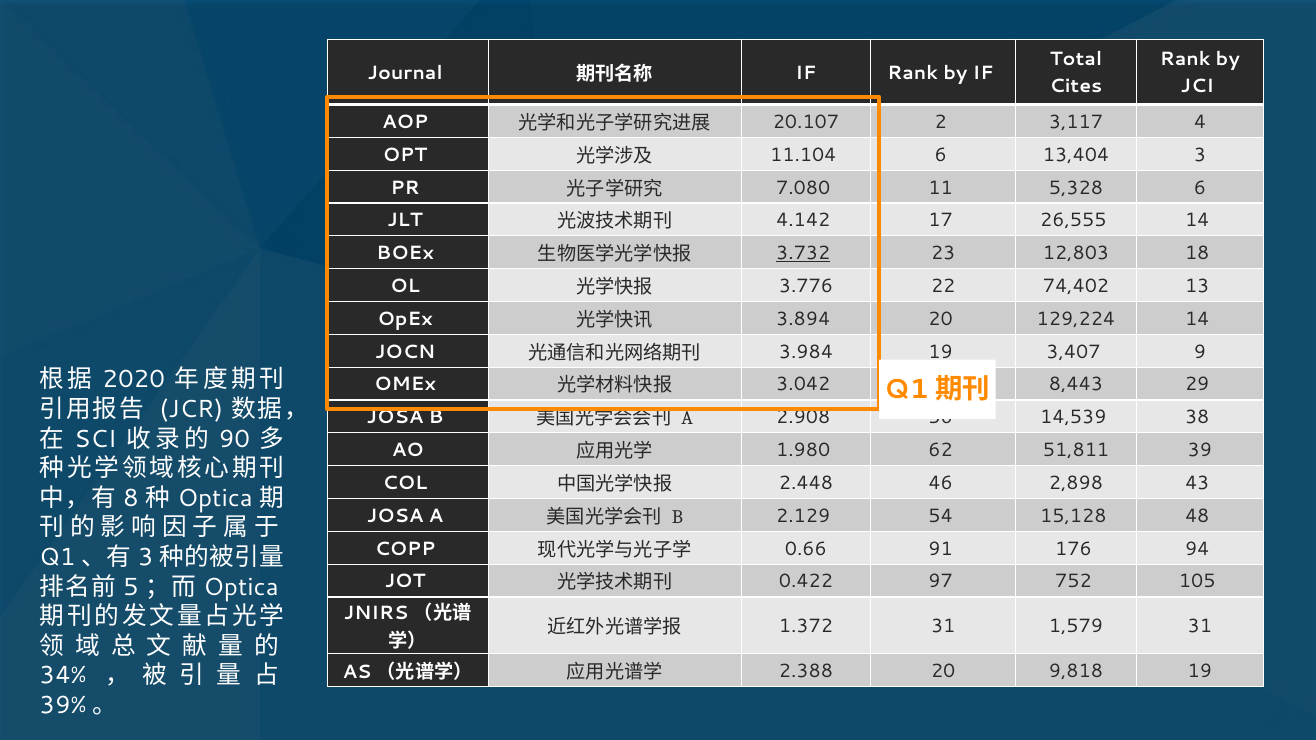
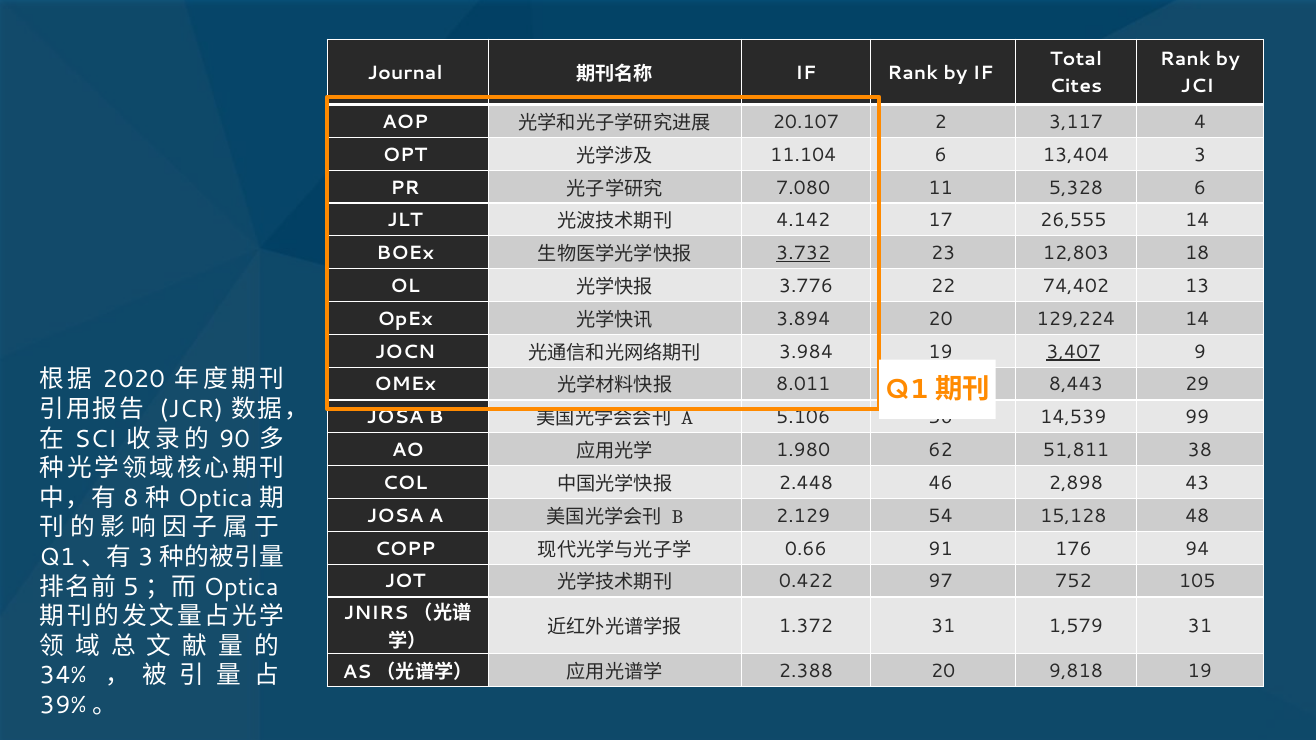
3,407 underline: none -> present
3.042: 3.042 -> 8.011
2.908: 2.908 -> 5.106
38: 38 -> 99
39: 39 -> 38
